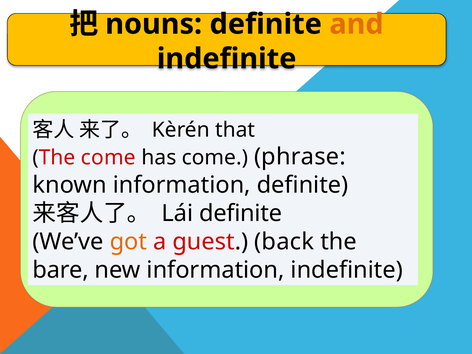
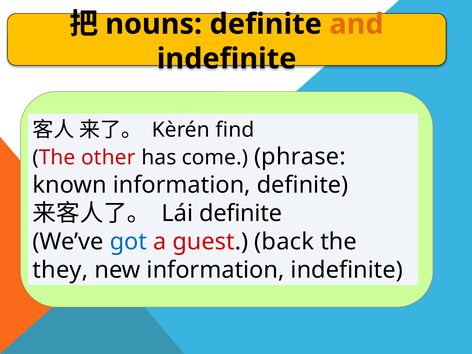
that: that -> find
The come: come -> other
got colour: orange -> blue
bare: bare -> they
